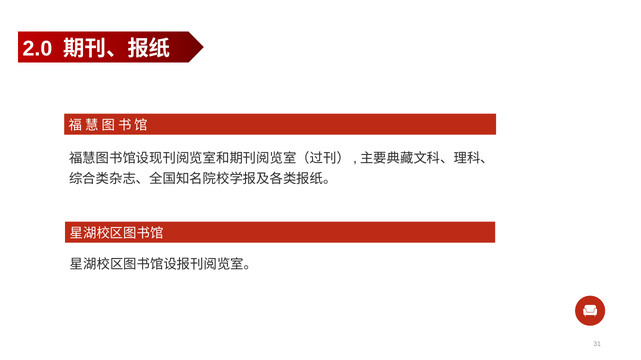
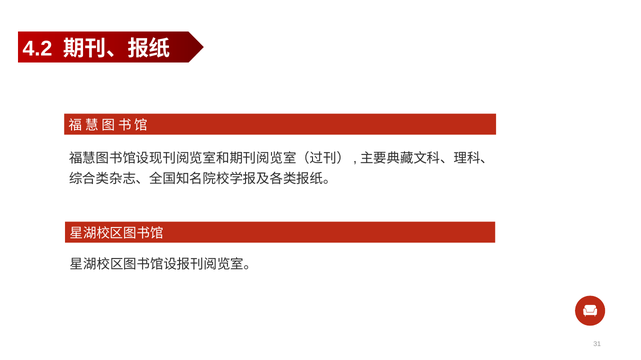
2.0: 2.0 -> 4.2
